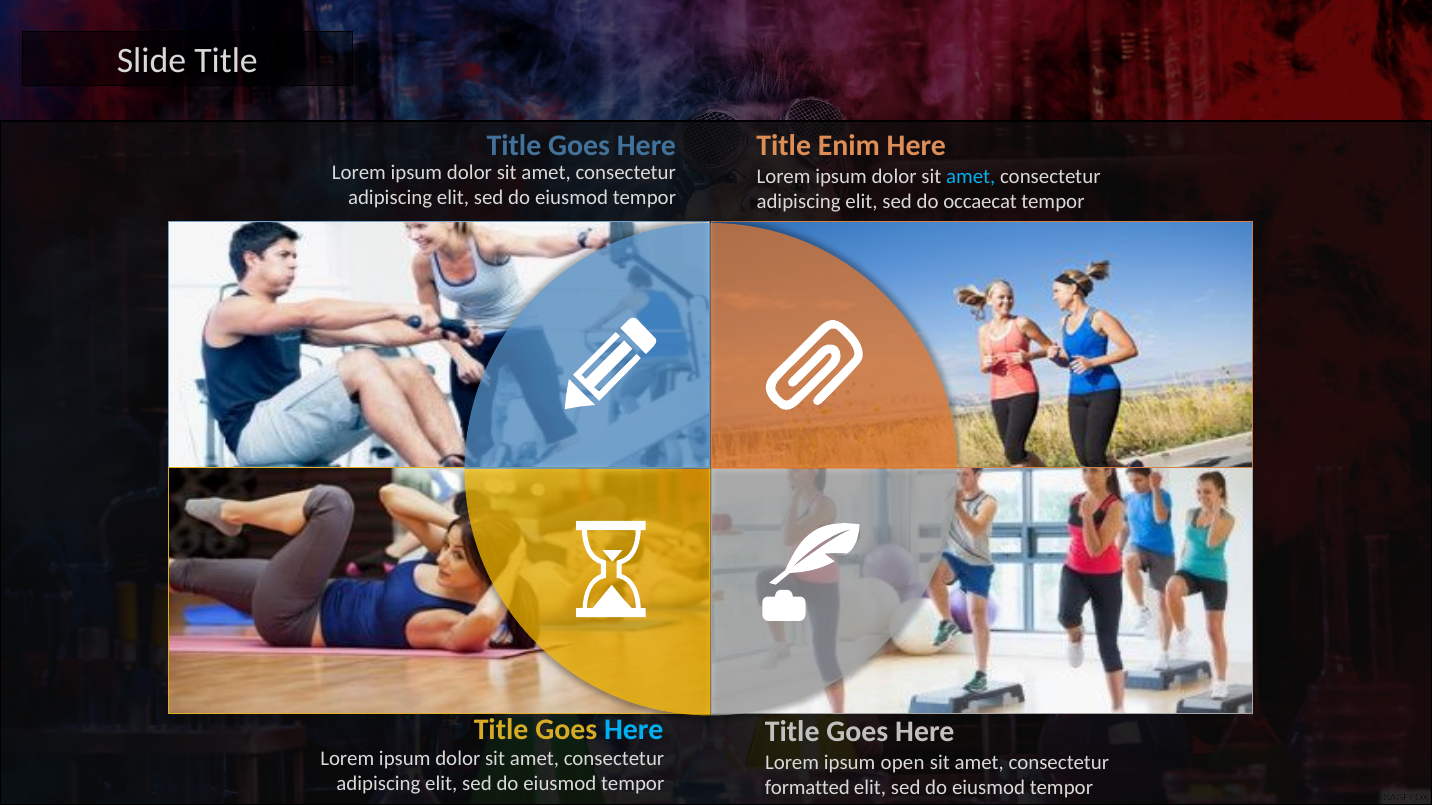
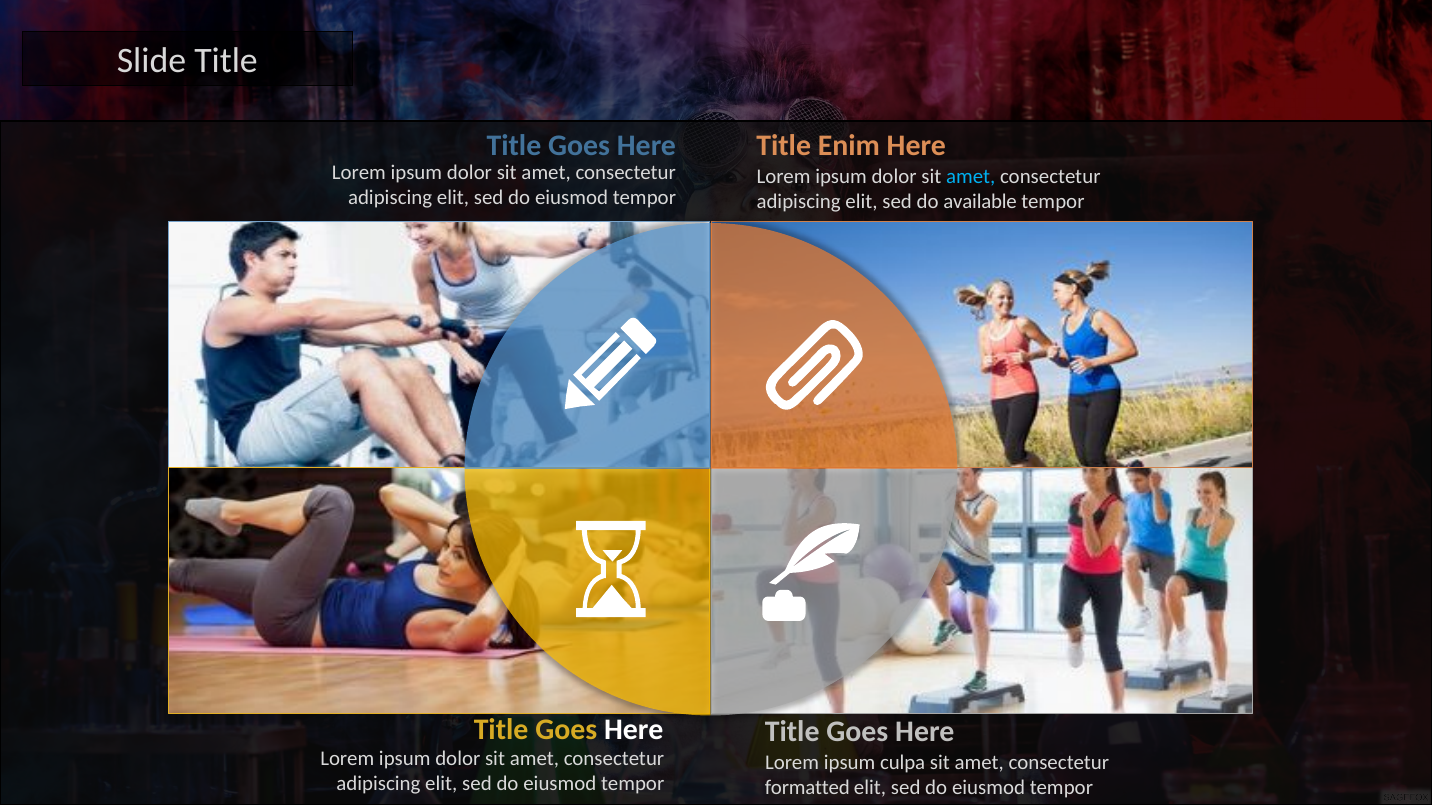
occaecat: occaecat -> available
Here at (634, 731) colour: light blue -> white
open: open -> culpa
